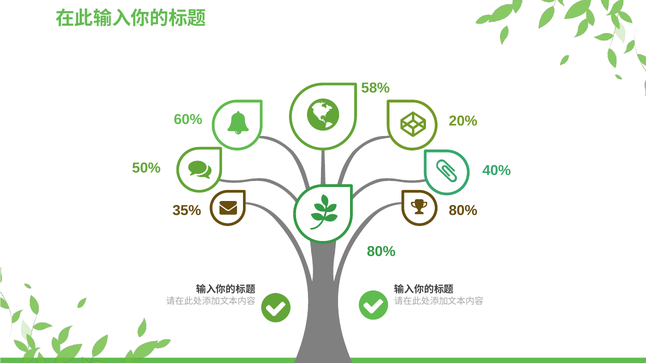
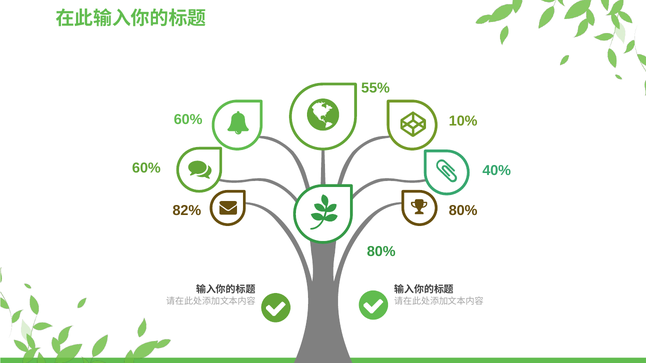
58%: 58% -> 55%
20%: 20% -> 10%
50% at (146, 168): 50% -> 60%
35%: 35% -> 82%
